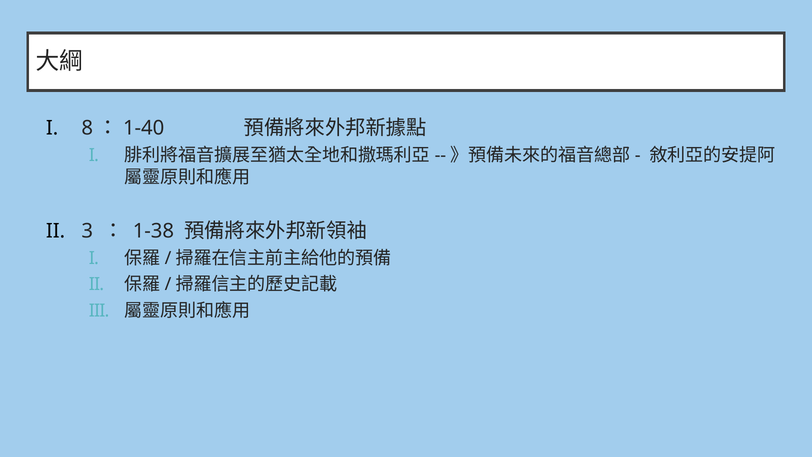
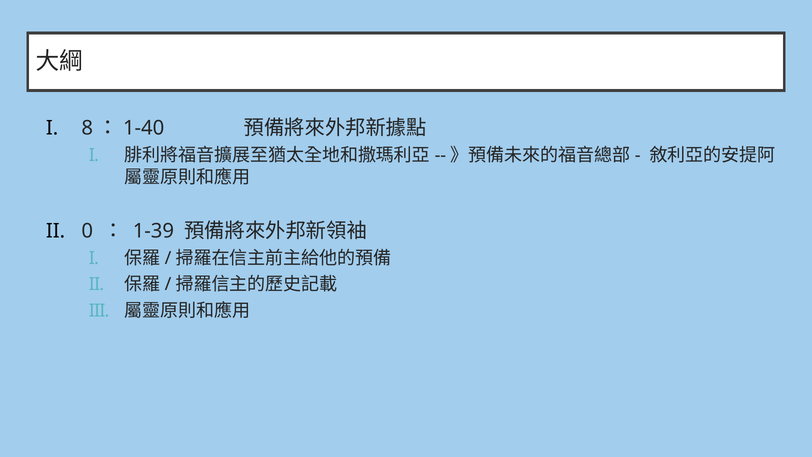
3: 3 -> 0
1-38: 1-38 -> 1-39
